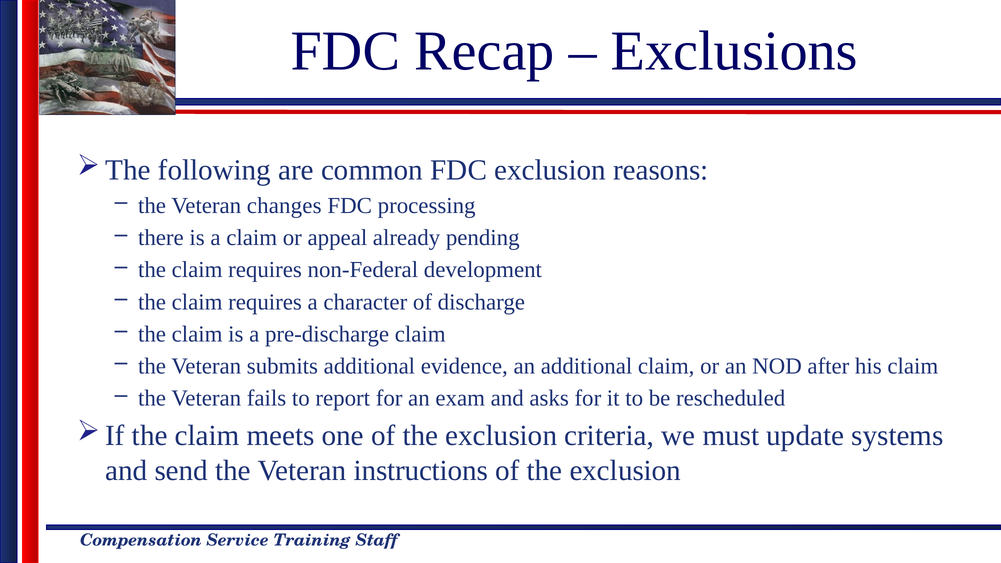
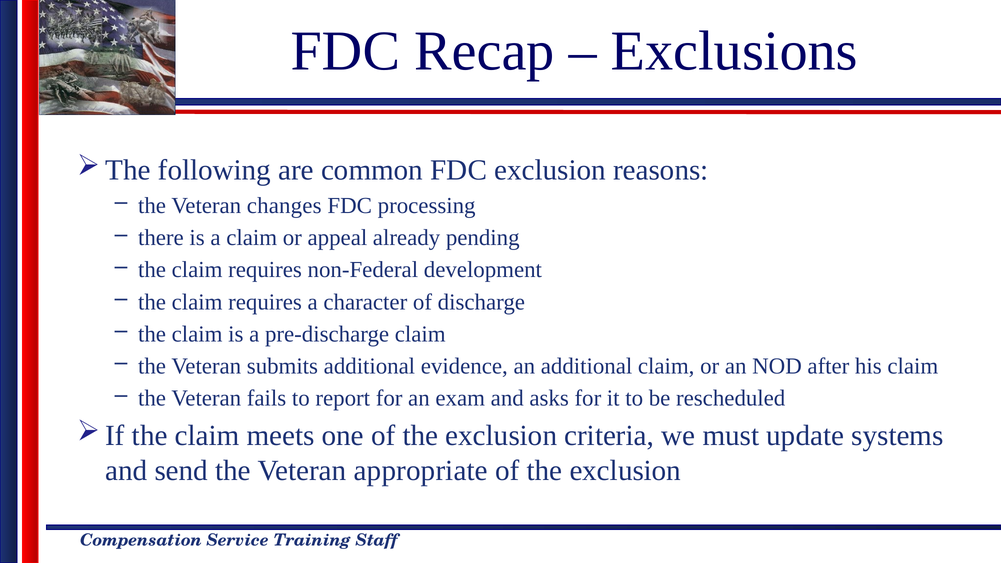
instructions: instructions -> appropriate
